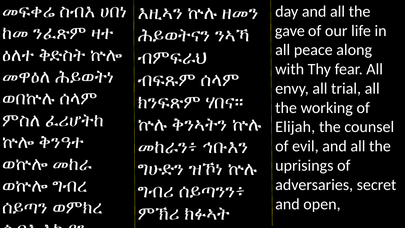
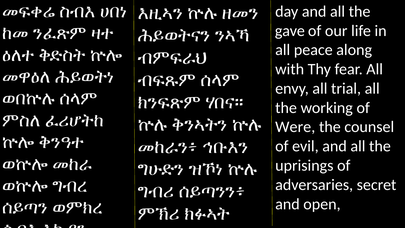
Elijah: Elijah -> Were
